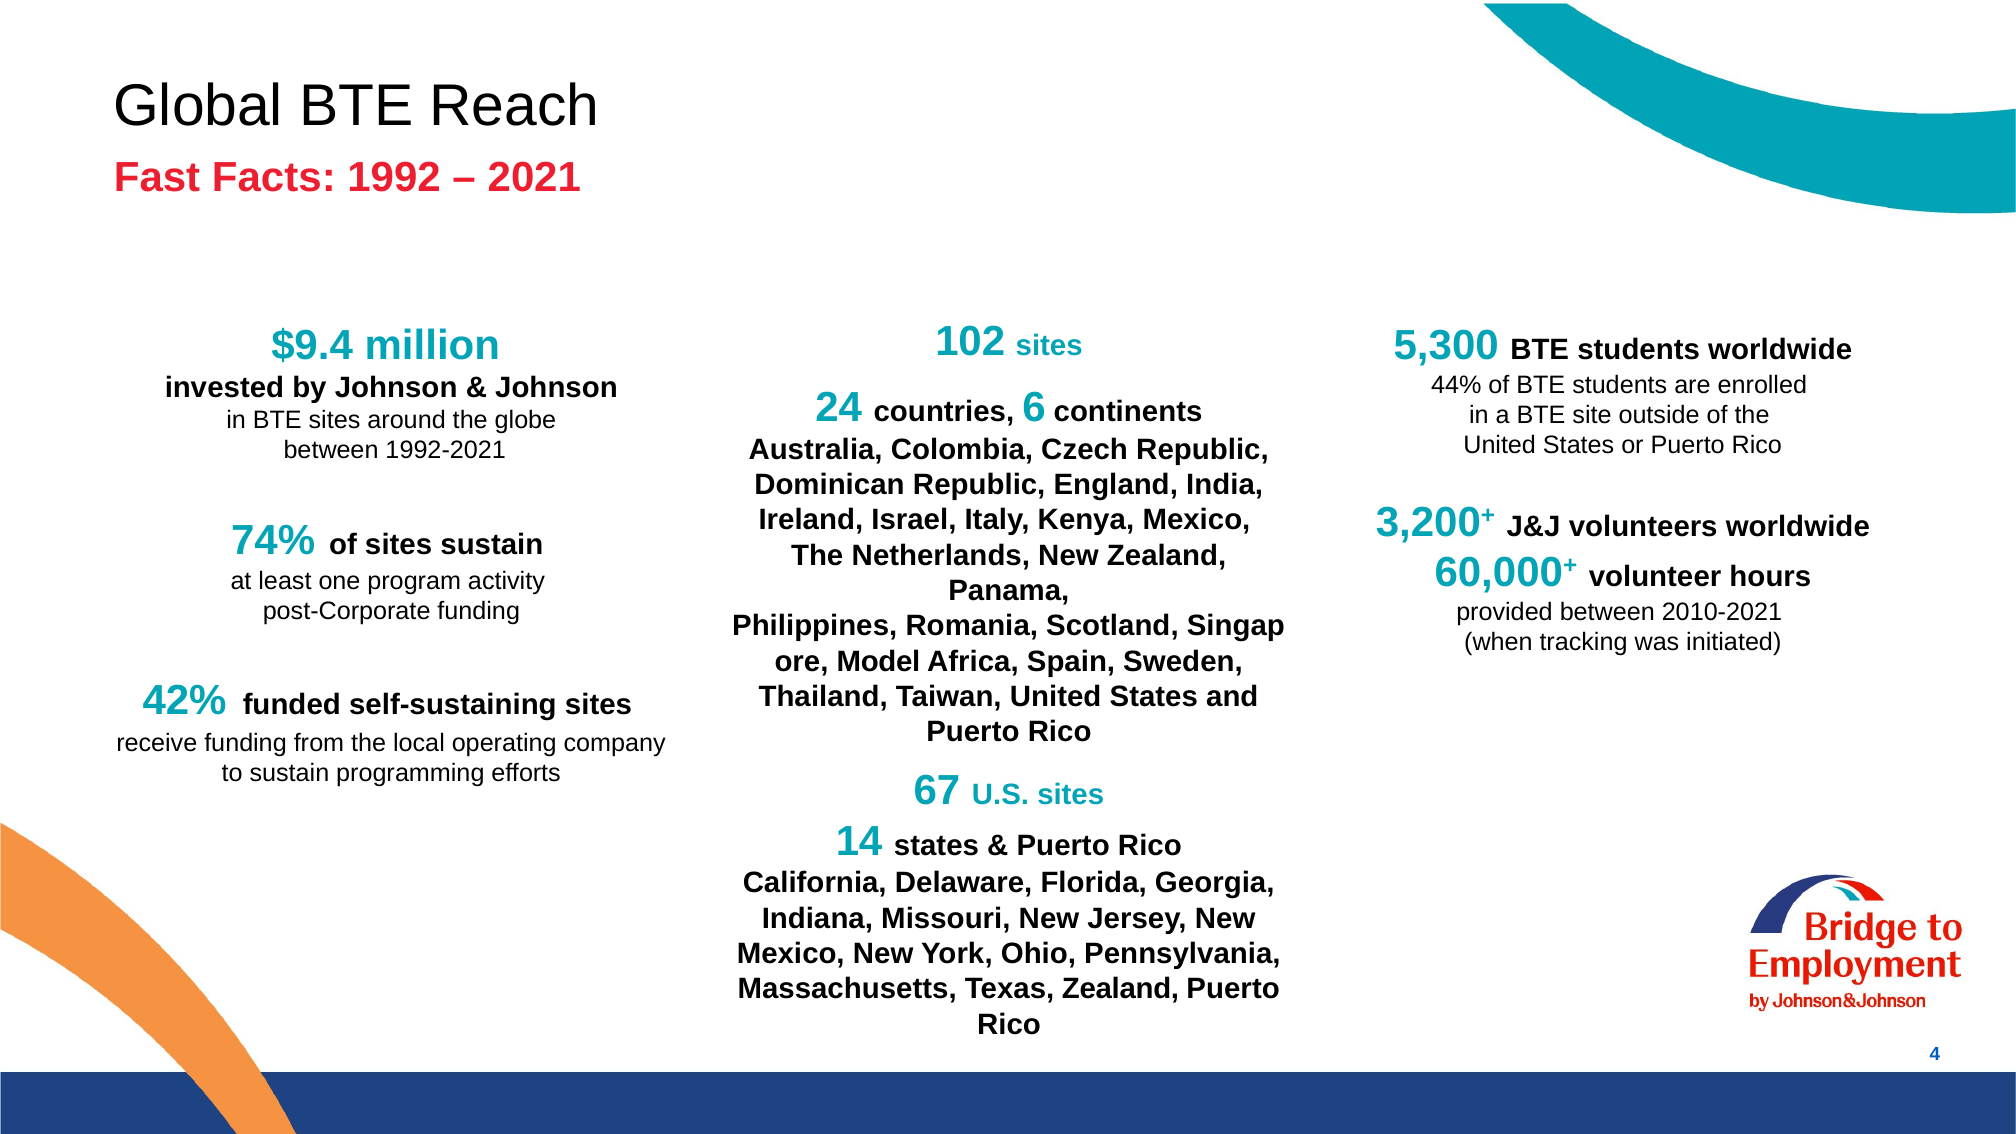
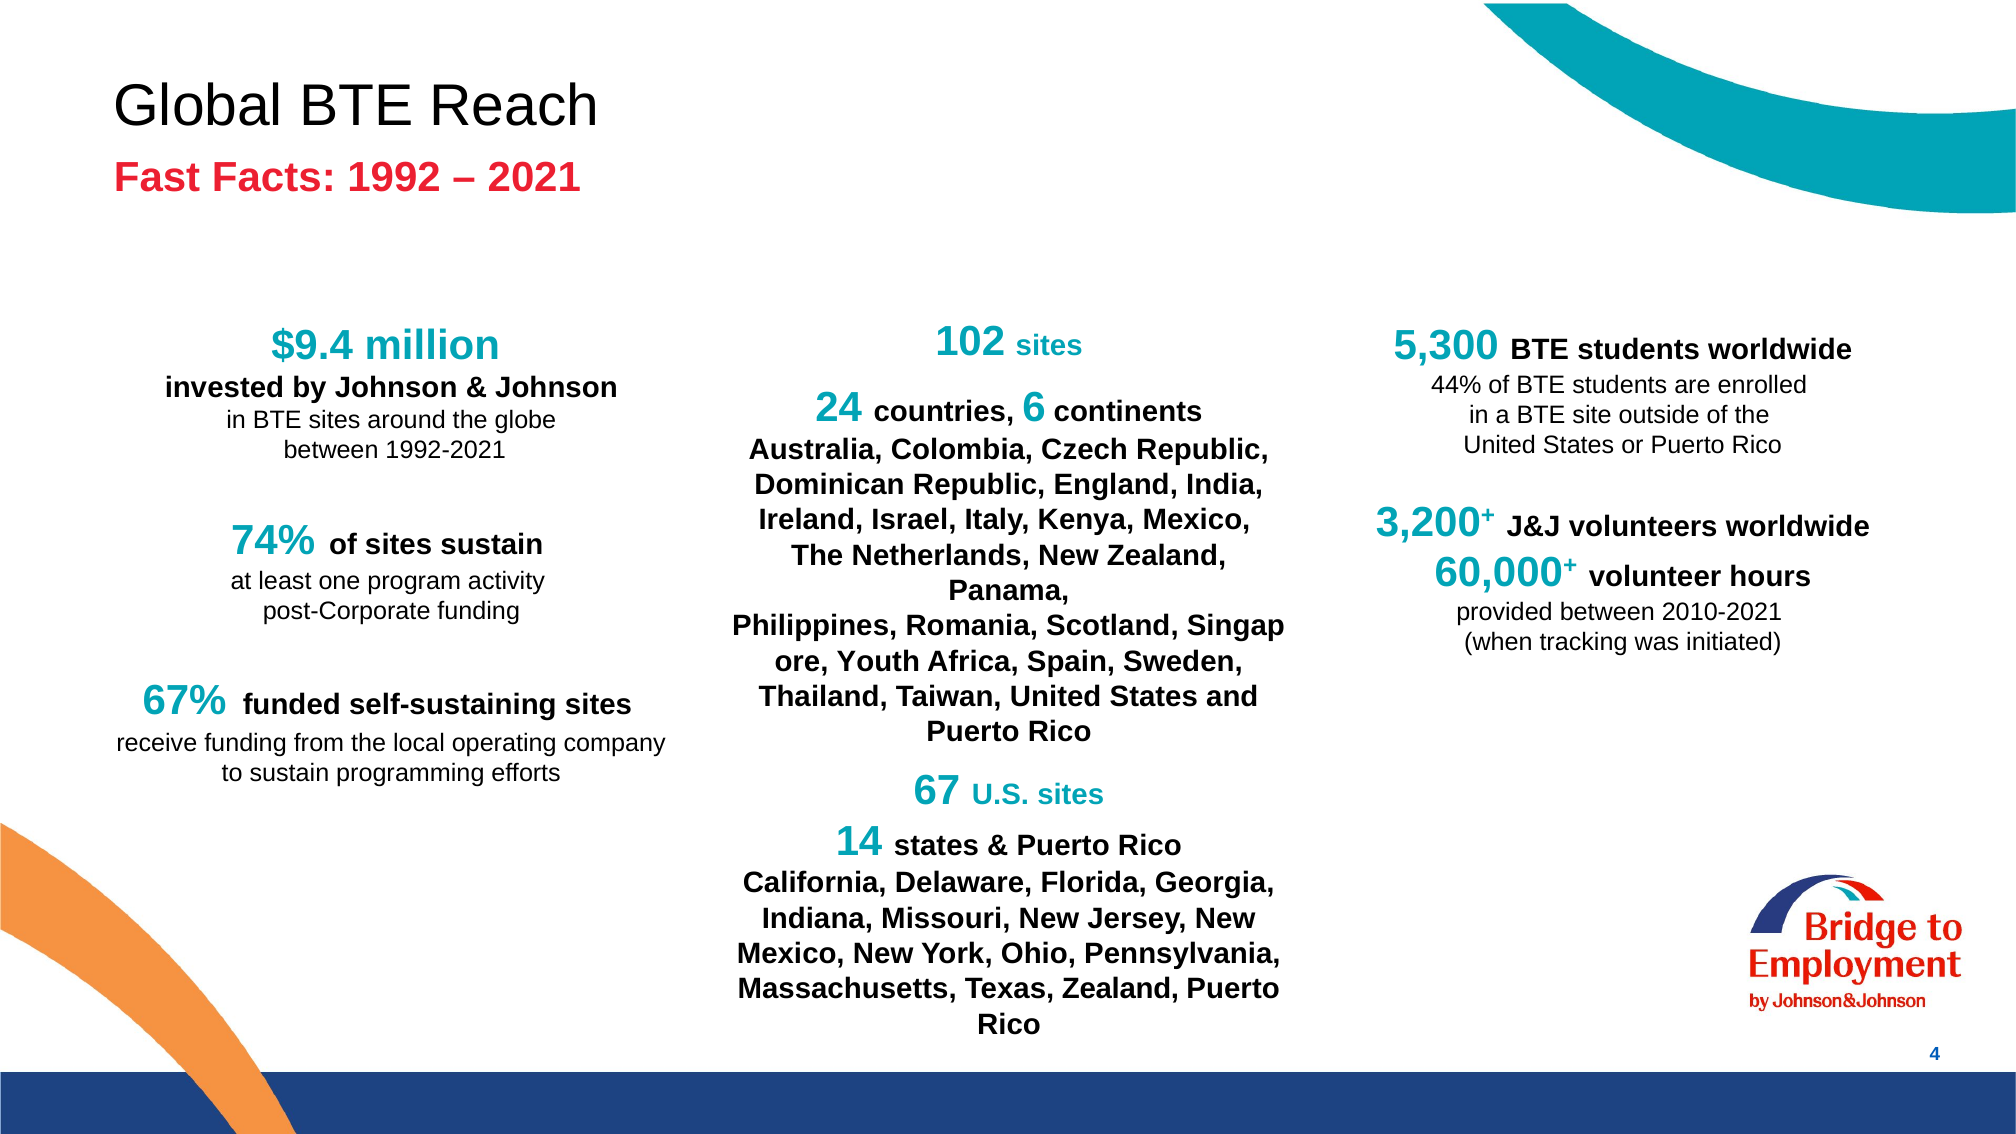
Model: Model -> Youth
42%: 42% -> 67%
